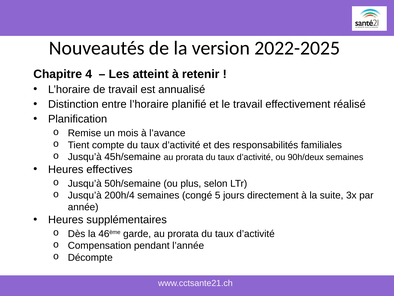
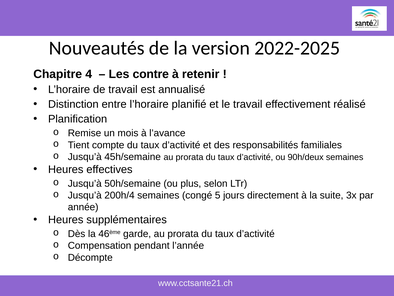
atteint: atteint -> contre
